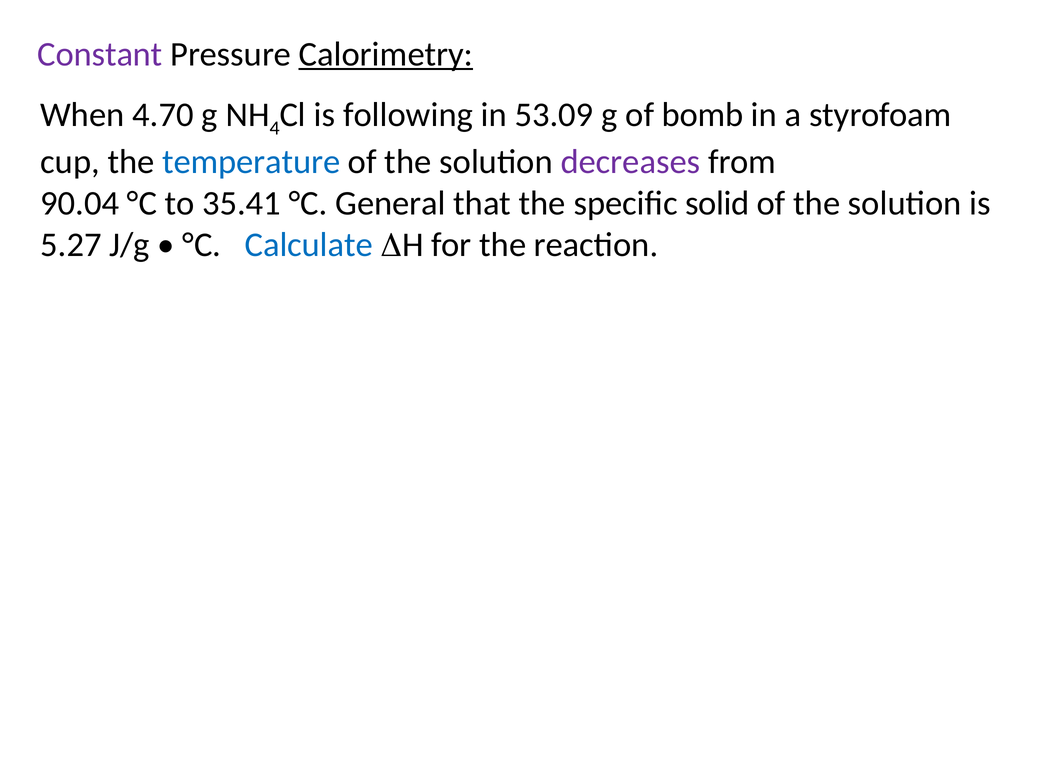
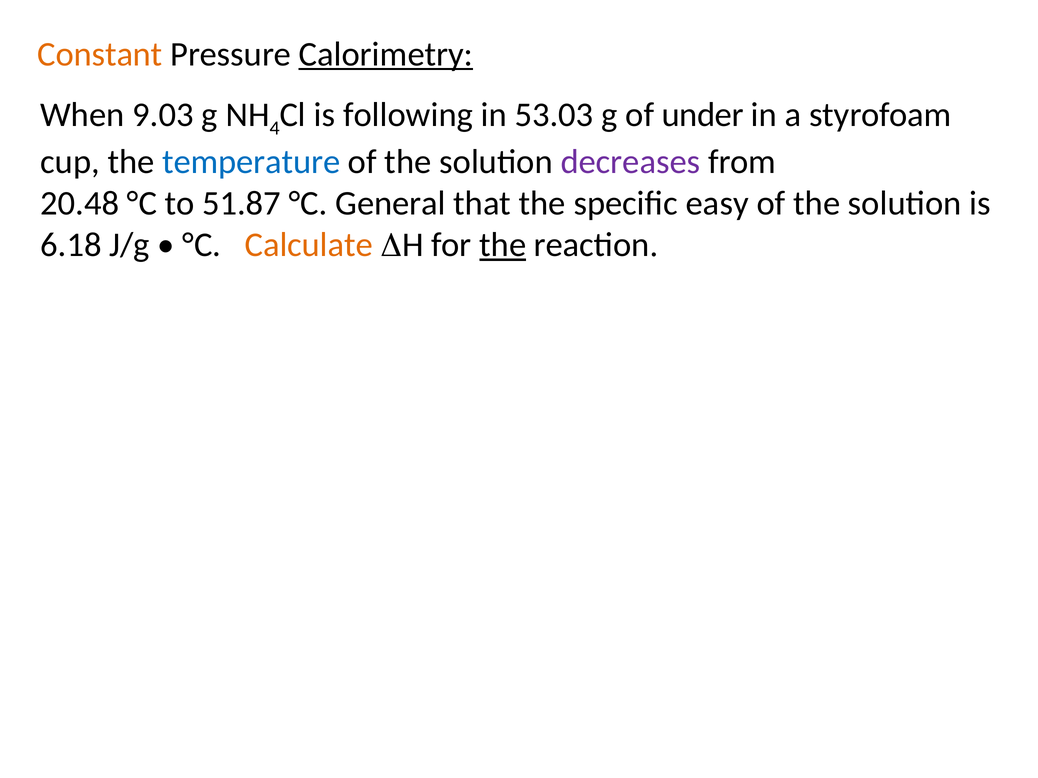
Constant colour: purple -> orange
4.70: 4.70 -> 9.03
53.09: 53.09 -> 53.03
bomb: bomb -> under
90.04: 90.04 -> 20.48
35.41: 35.41 -> 51.87
solid: solid -> easy
5.27: 5.27 -> 6.18
Calculate colour: blue -> orange
the at (503, 245) underline: none -> present
